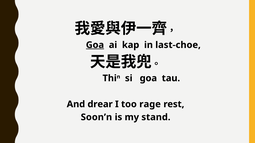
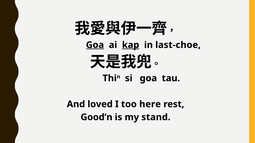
kap underline: none -> present
drear: drear -> loved
rage: rage -> here
Soon’n: Soon’n -> Good’n
